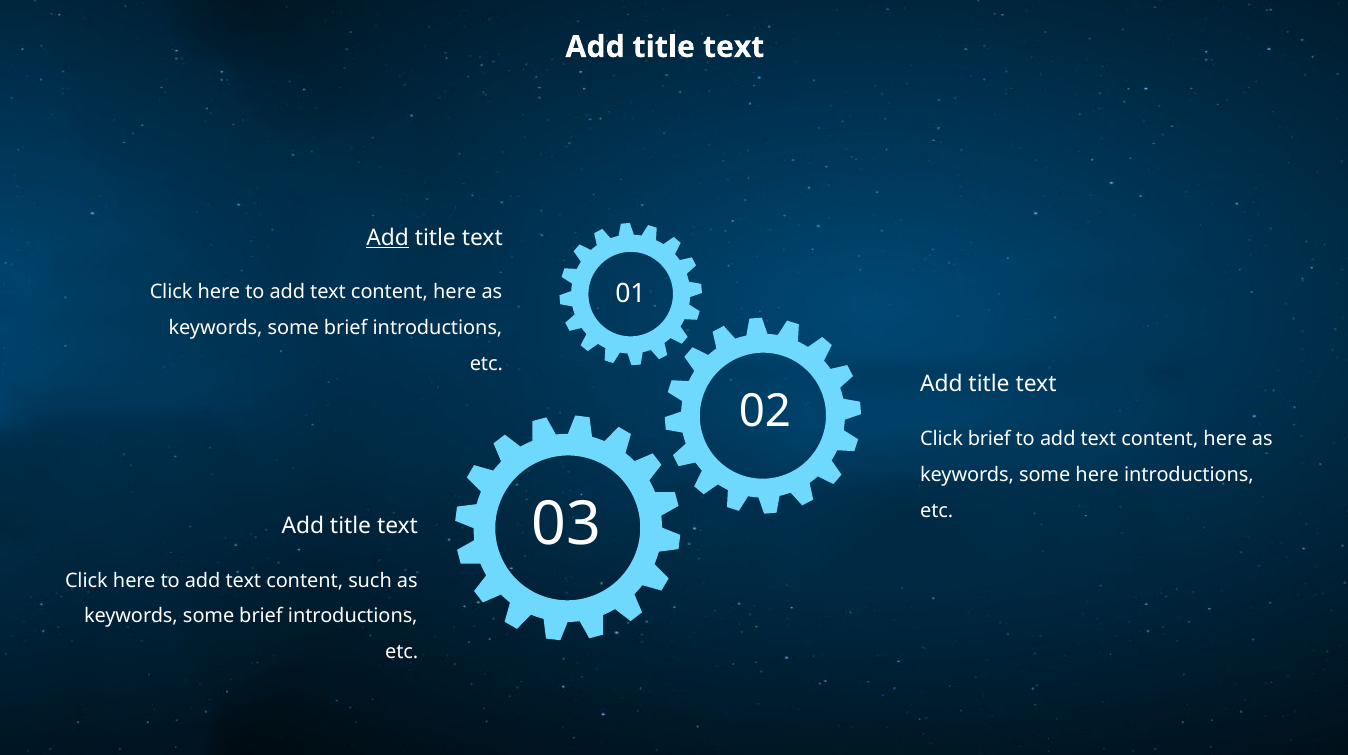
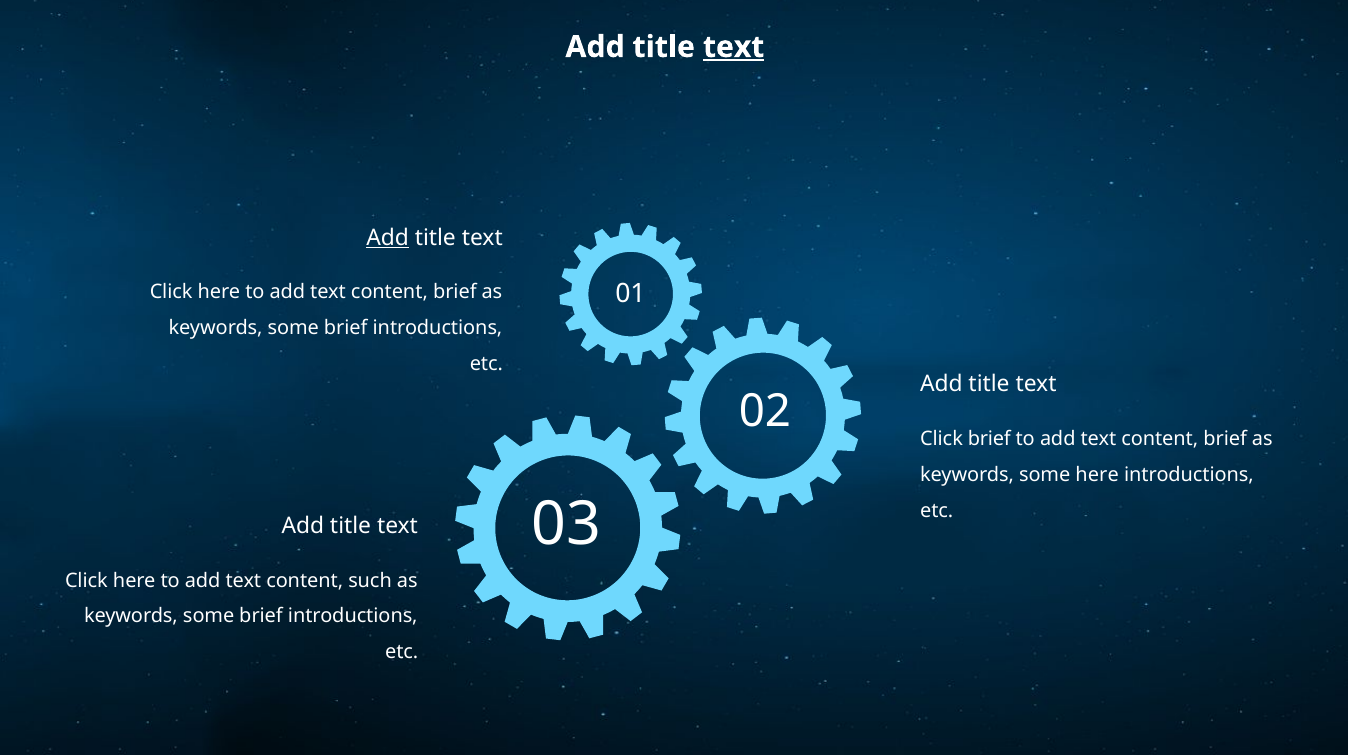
text at (734, 47) underline: none -> present
here at (455, 292): here -> brief
here at (1225, 439): here -> brief
